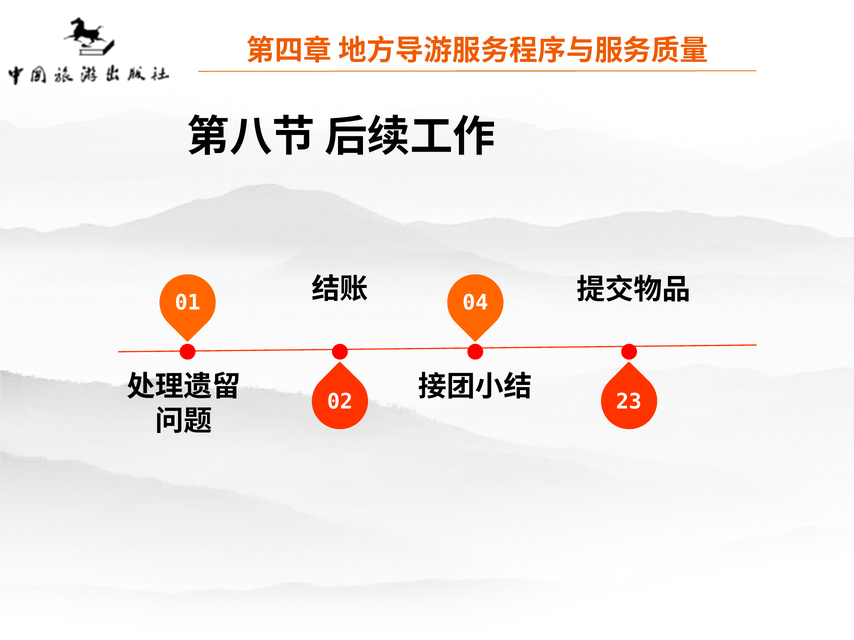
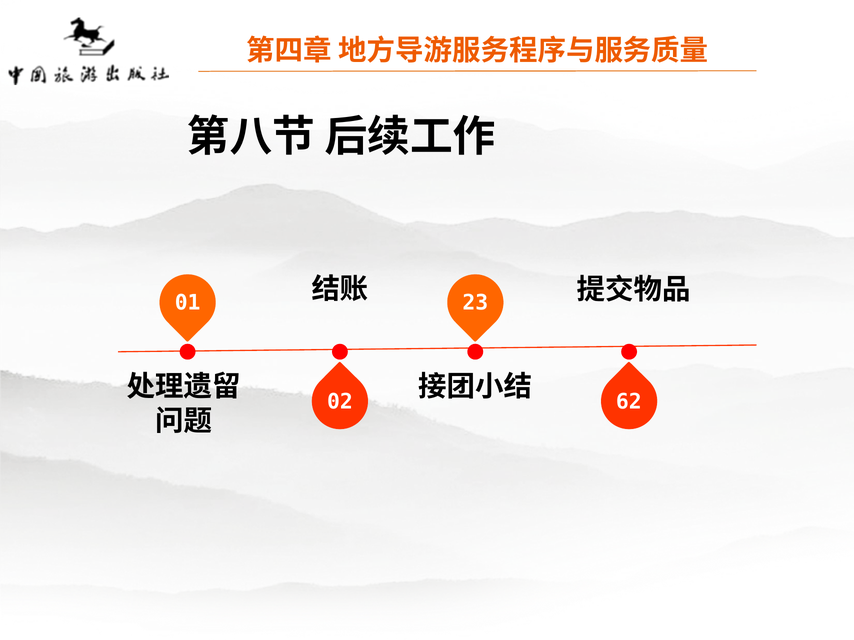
04: 04 -> 23
23: 23 -> 62
